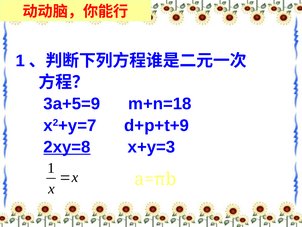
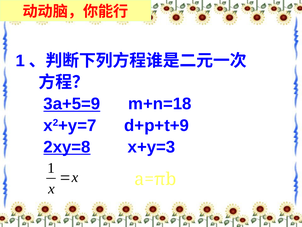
3a+5=9 underline: none -> present
